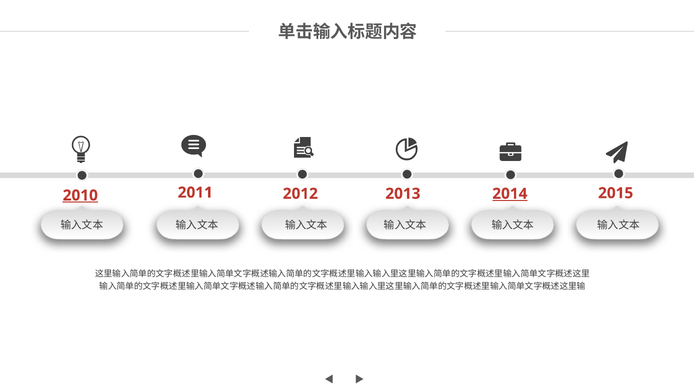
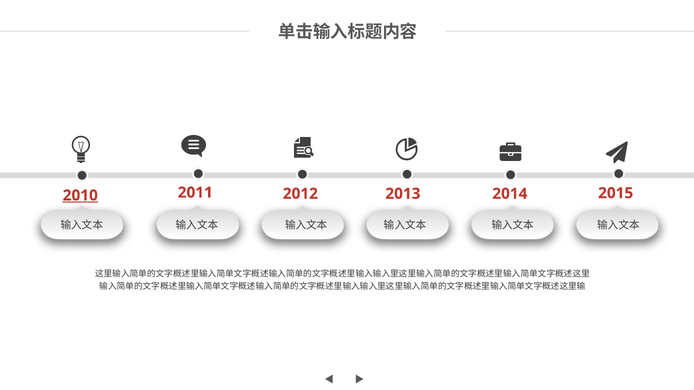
2014 underline: present -> none
